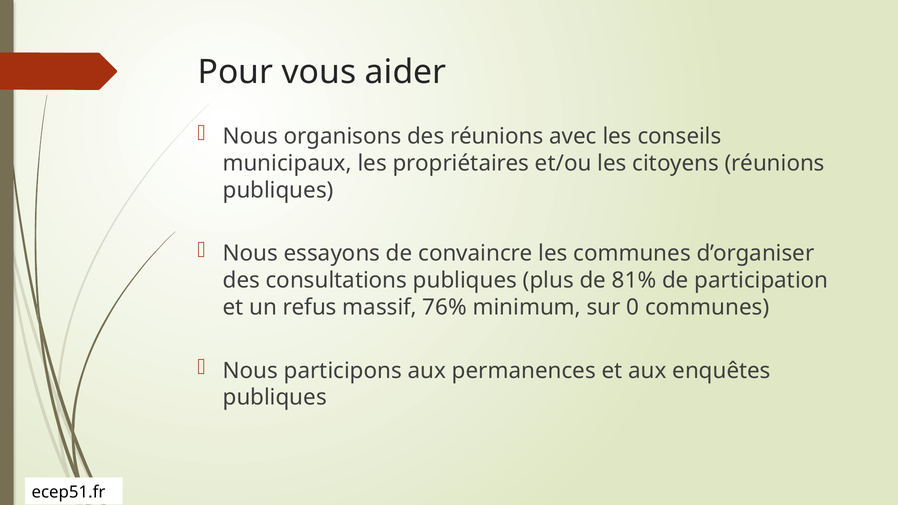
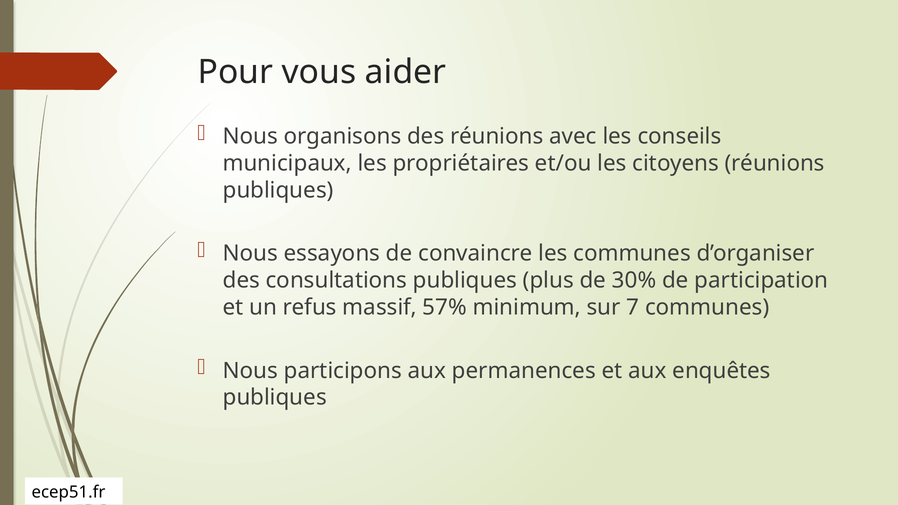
81%: 81% -> 30%
76%: 76% -> 57%
0: 0 -> 7
